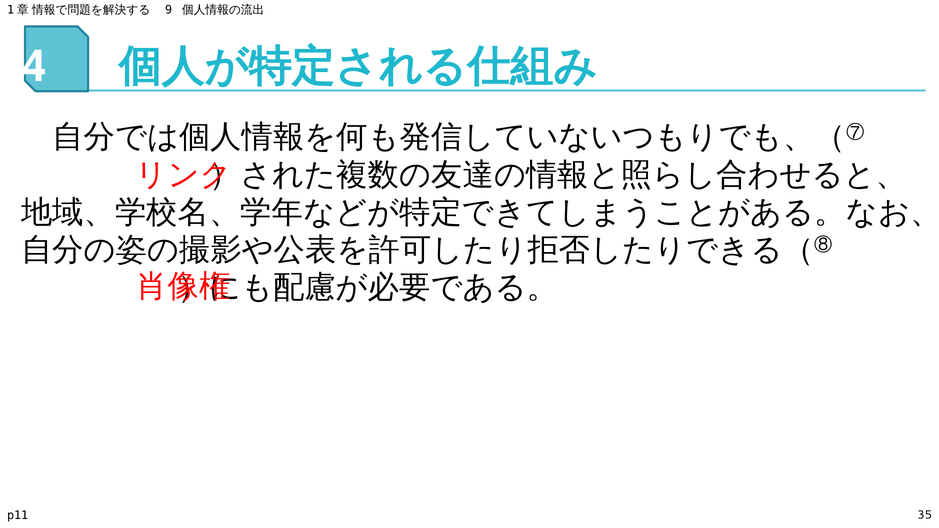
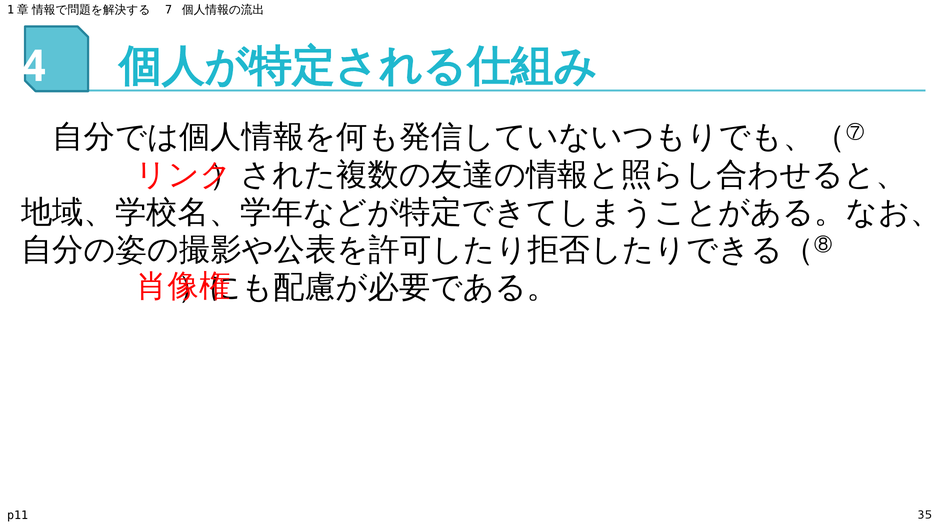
9: 9 -> 7
